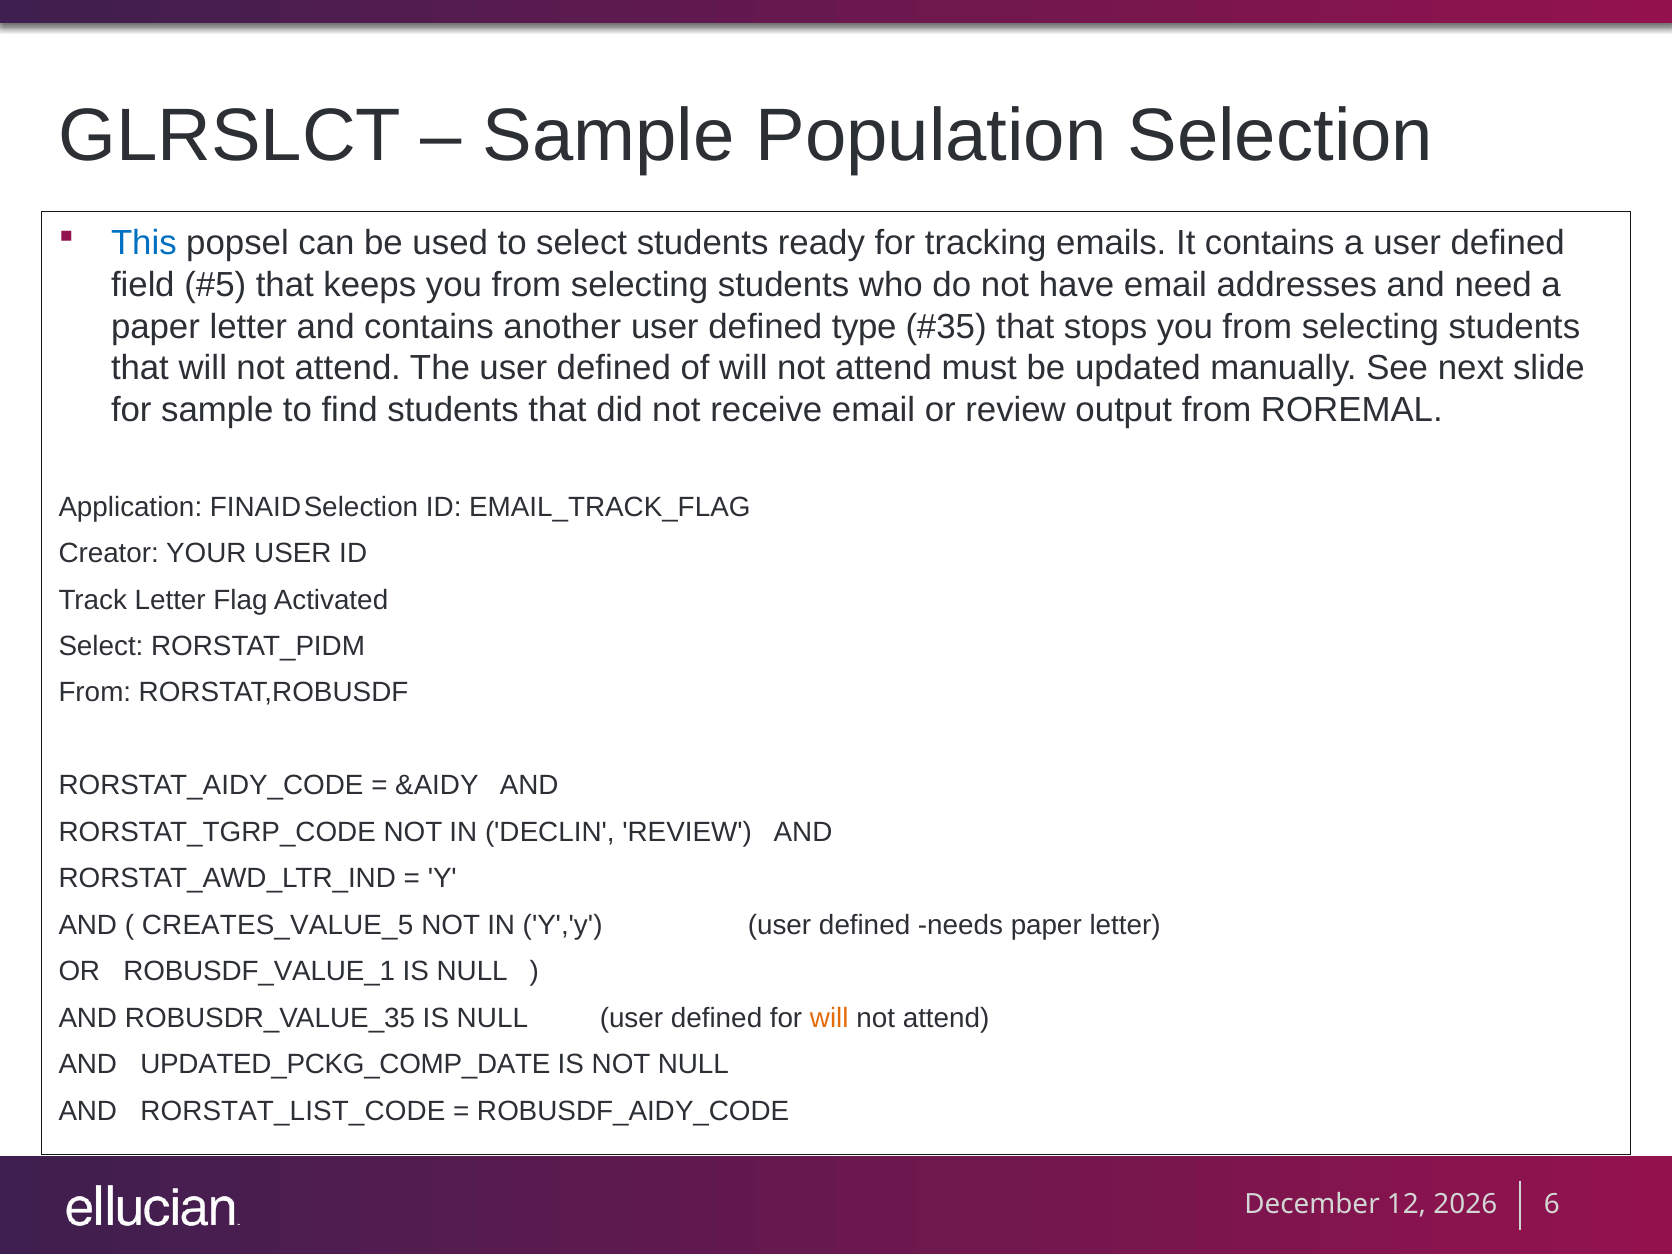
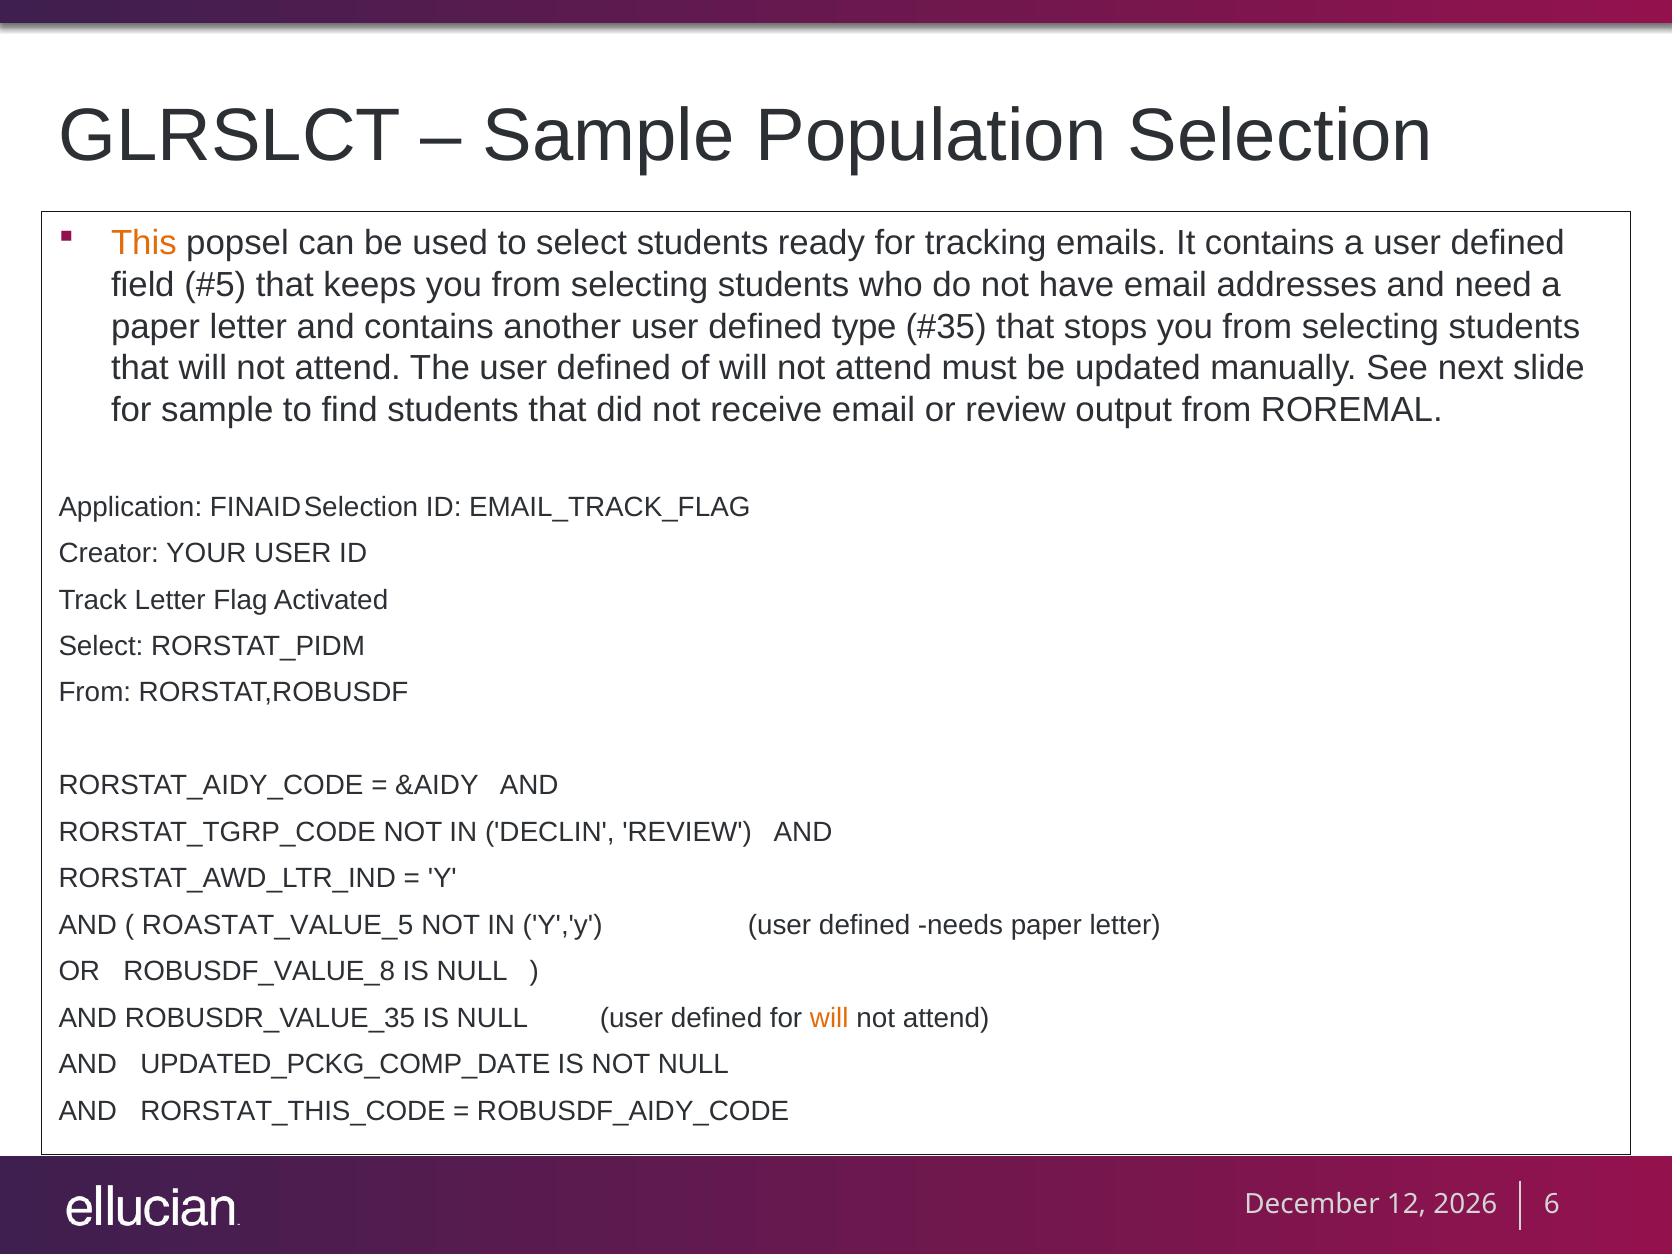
This colour: blue -> orange
CREATES_VALUE_5: CREATES_VALUE_5 -> ROASTAT_VALUE_5
ROBUSDF_VALUE_1: ROBUSDF_VALUE_1 -> ROBUSDF_VALUE_8
RORSTAT_LIST_CODE: RORSTAT_LIST_CODE -> RORSTAT_THIS_CODE
